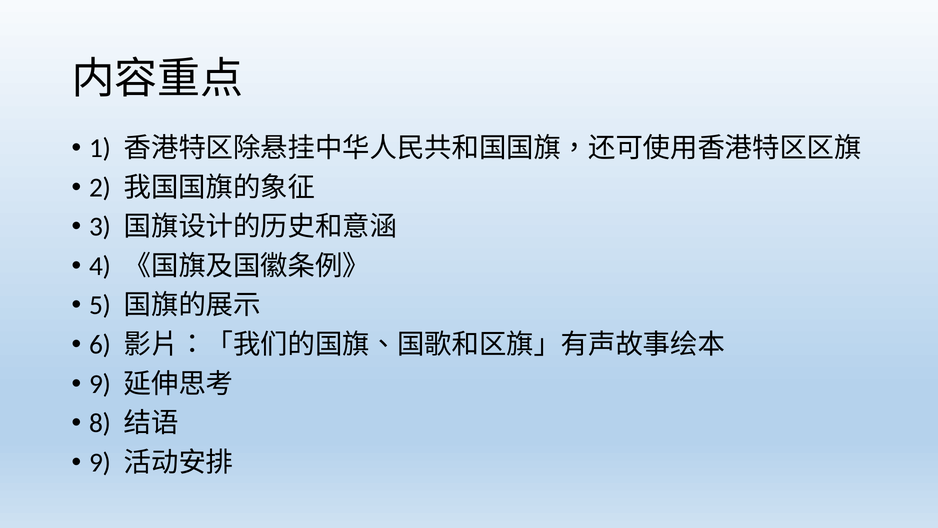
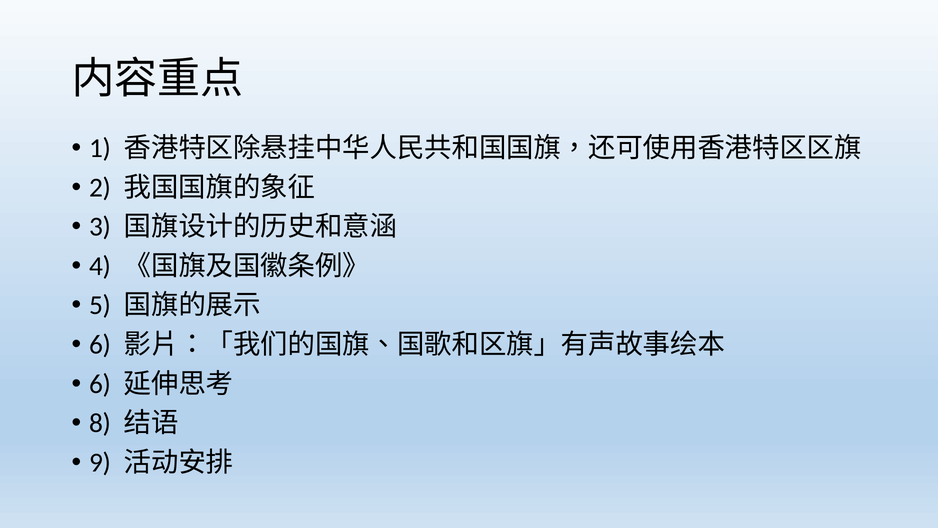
9 at (100, 384): 9 -> 6
